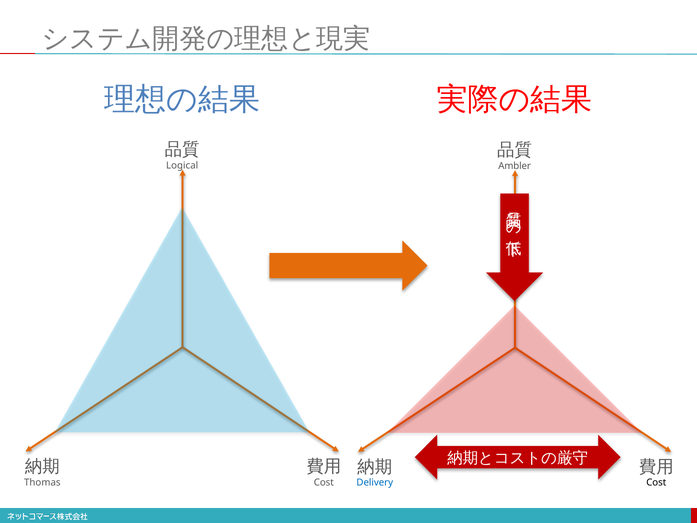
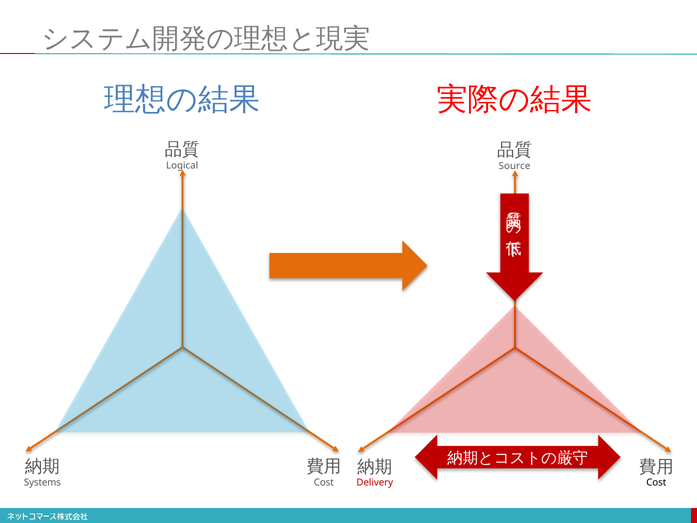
Ambler: Ambler -> Source
Thomas: Thomas -> Systems
Delivery colour: blue -> red
